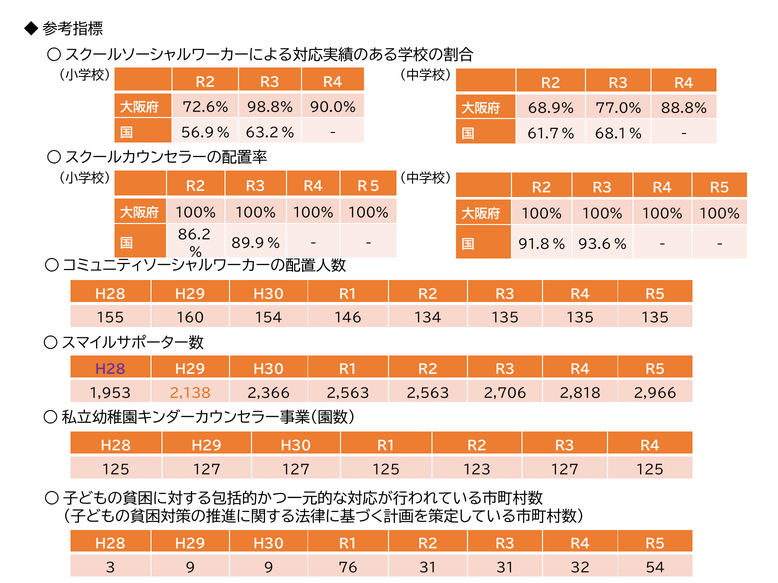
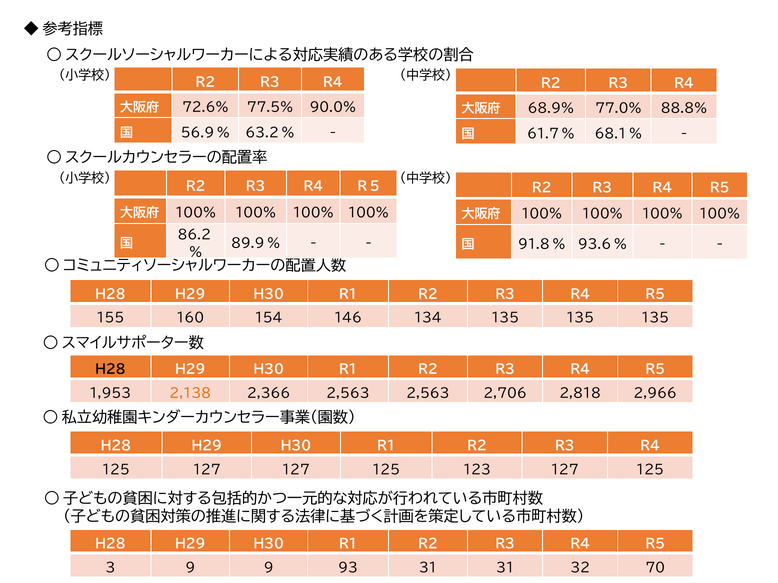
98.8%: 98.8% -> 77.5%
H28 at (110, 370) colour: purple -> black
76: 76 -> 93
54: 54 -> 70
